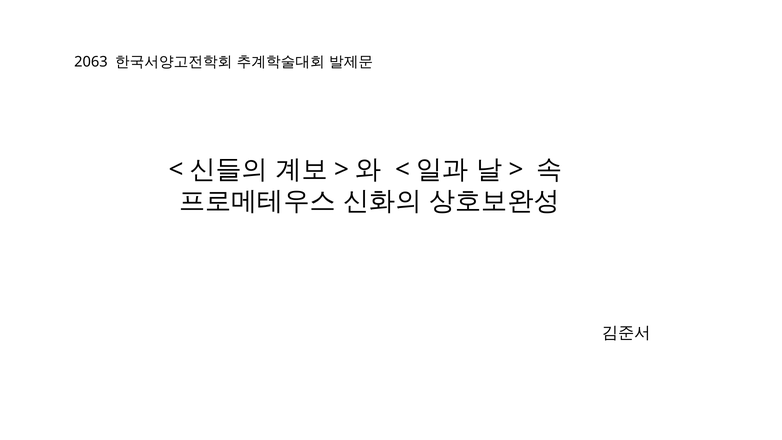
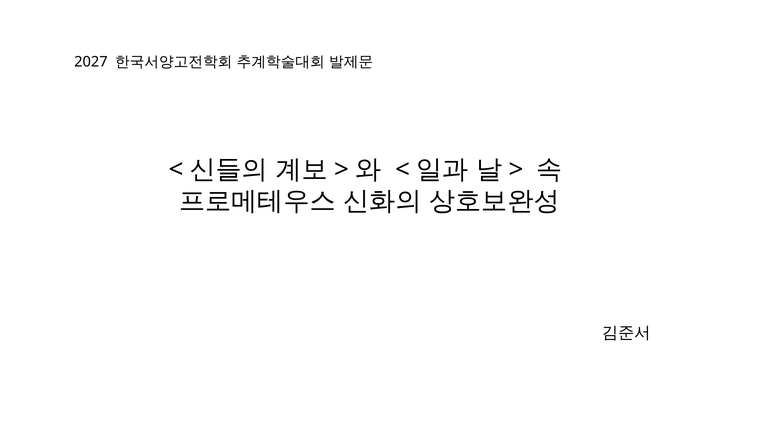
2063: 2063 -> 2027
